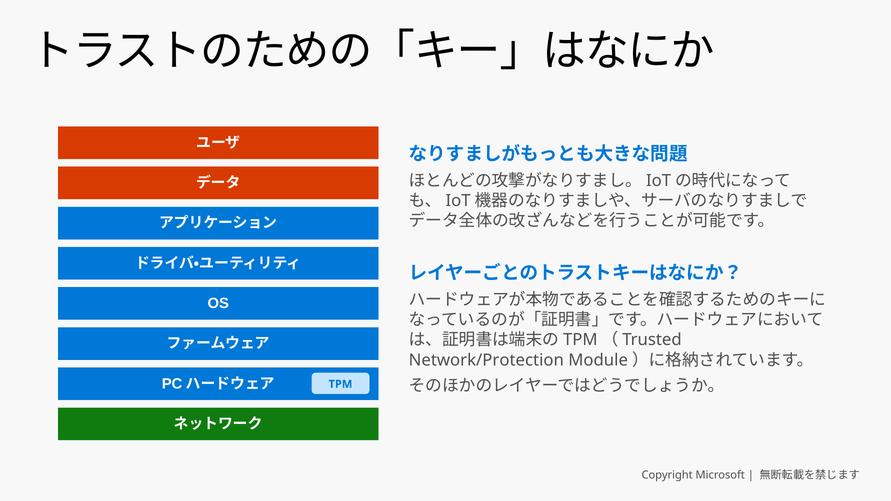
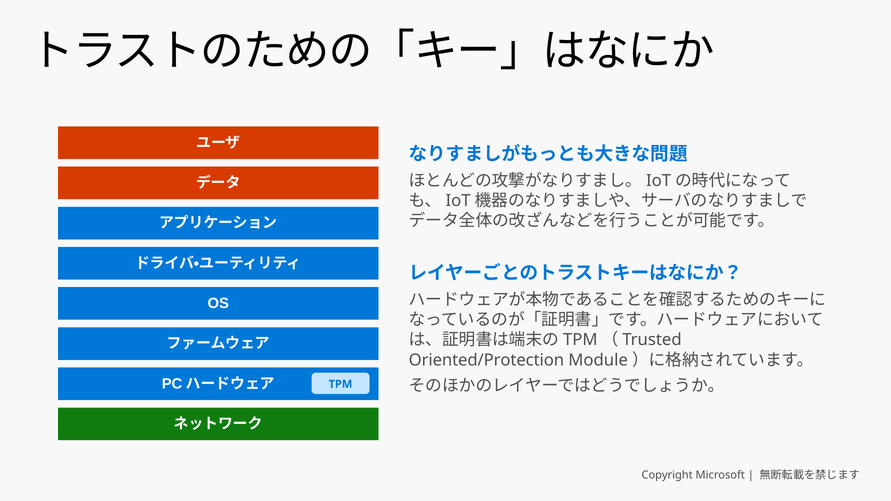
Network/Protection: Network/Protection -> Oriented/Protection
